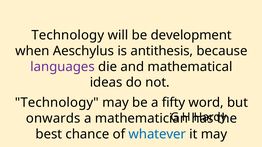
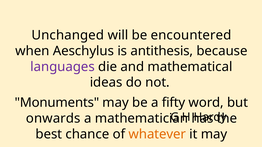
Technology at (68, 35): Technology -> Unchanged
development: development -> encountered
Technology at (57, 103): Technology -> Monuments
whatever colour: blue -> orange
